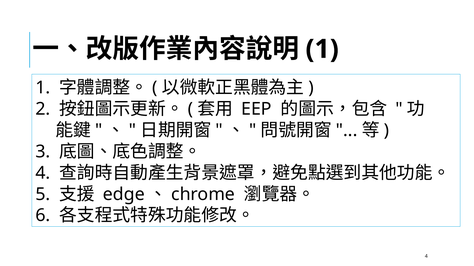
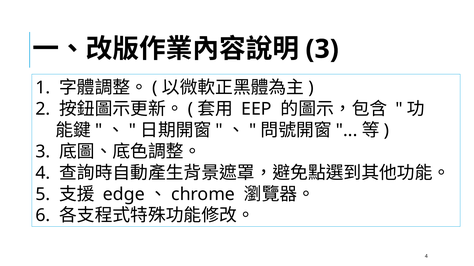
1 at (322, 49): 1 -> 3
